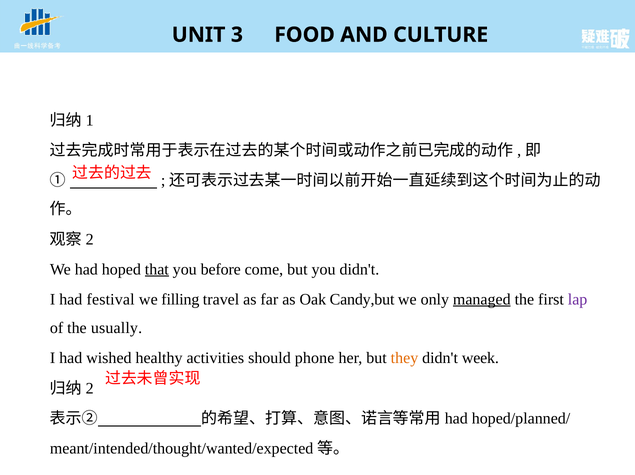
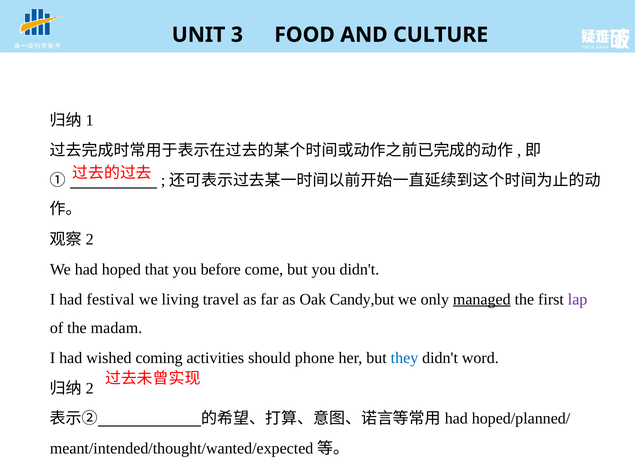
that underline: present -> none
filling: filling -> living
usually: usually -> madam
healthy: healthy -> coming
they colour: orange -> blue
week: week -> word
